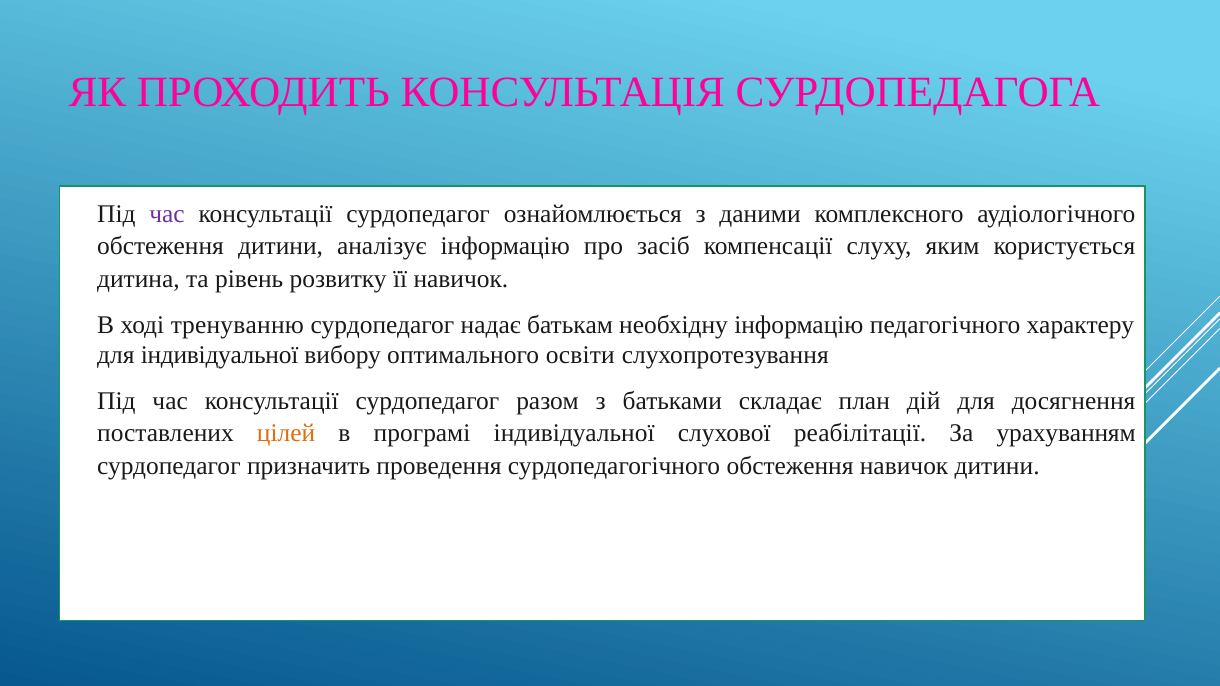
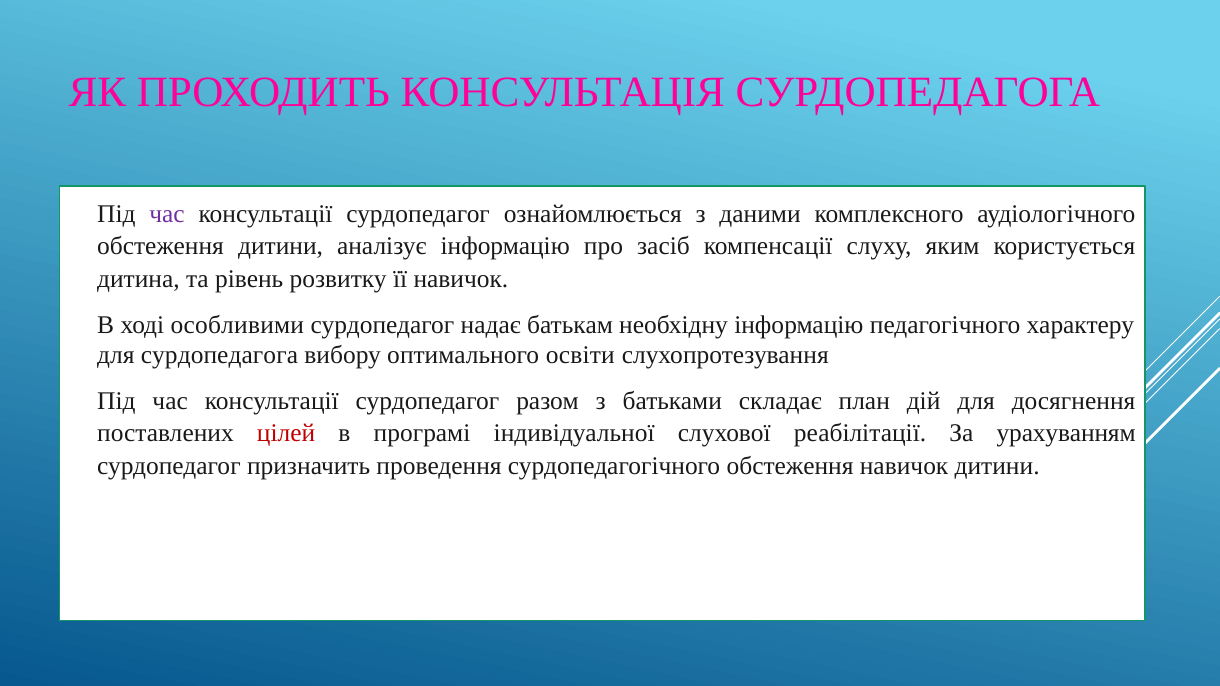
тренуванню: тренуванню -> особливими
для індивідуальної: індивідуальної -> сурдопедагога
цілей colour: orange -> red
